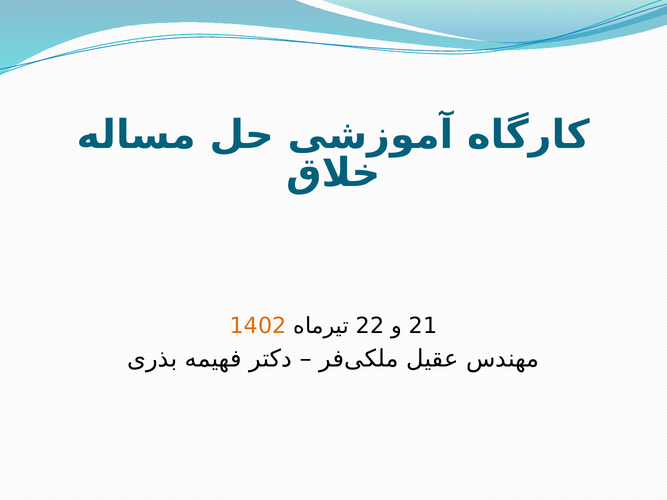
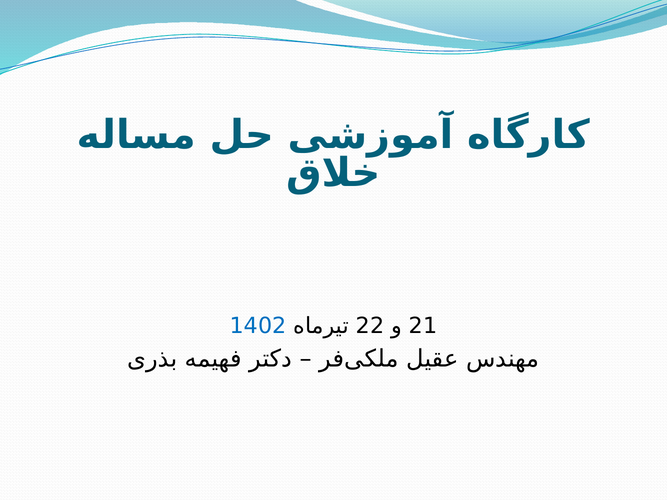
1402 colour: orange -> blue
